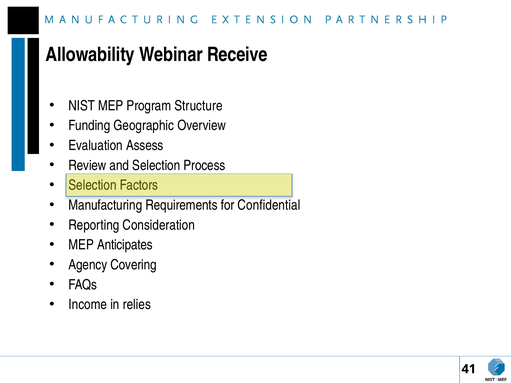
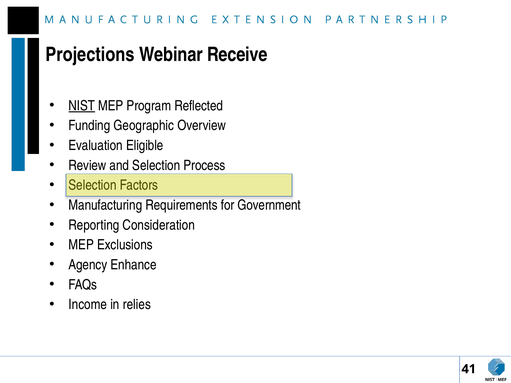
Allowability: Allowability -> Projections
NIST underline: none -> present
Structure: Structure -> Reflected
Assess: Assess -> Eligible
Confidential: Confidential -> Government
Anticipates: Anticipates -> Exclusions
Covering: Covering -> Enhance
